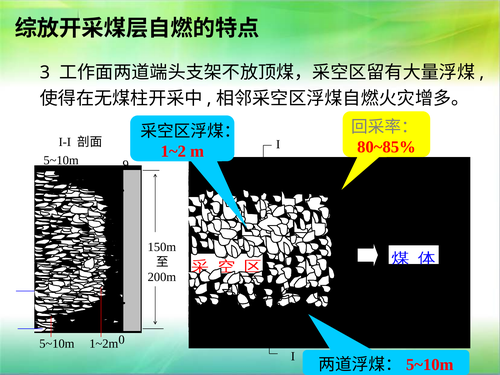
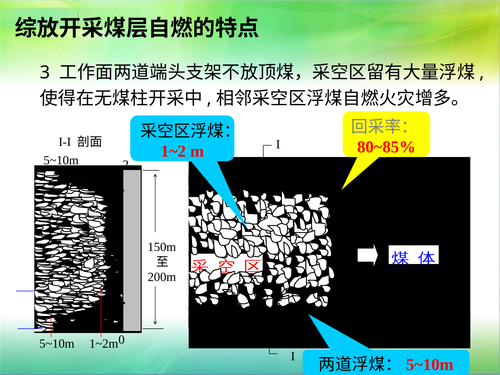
9: 9 -> 2
